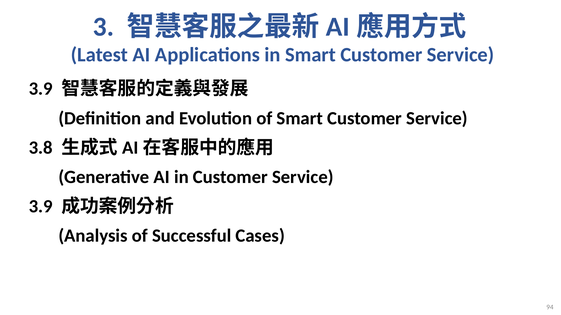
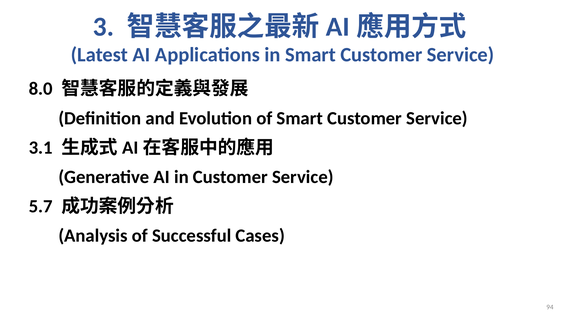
3.9 at (41, 89): 3.9 -> 8.0
3.8: 3.8 -> 3.1
3.9 at (41, 207): 3.9 -> 5.7
